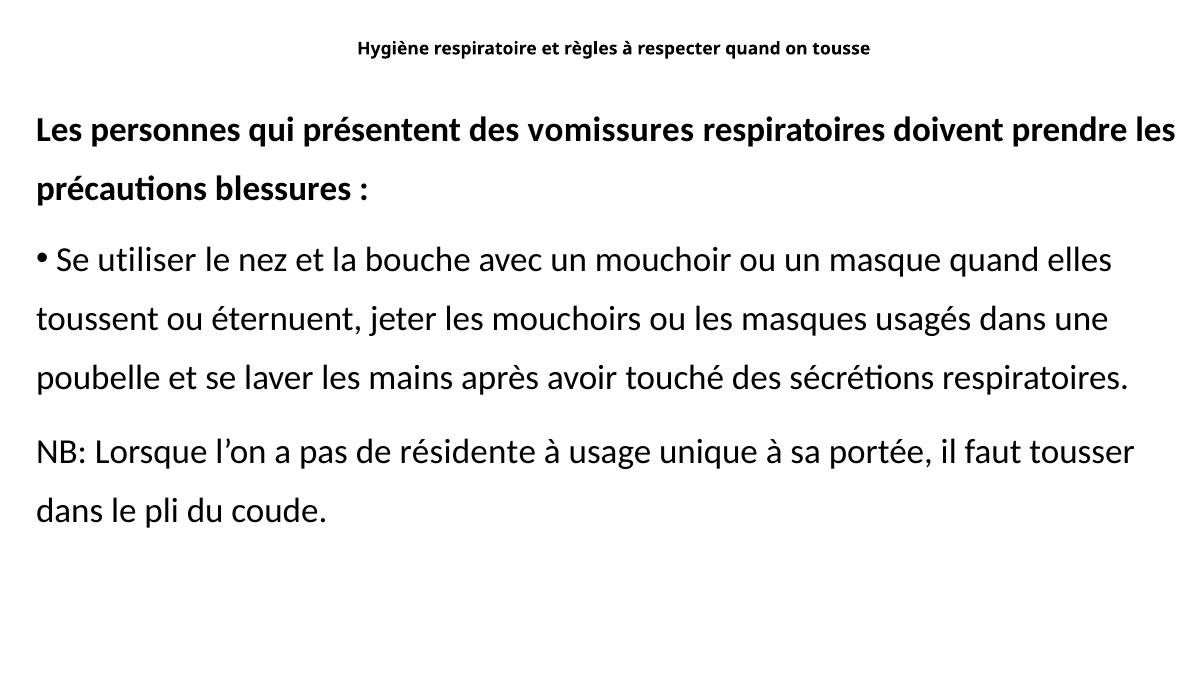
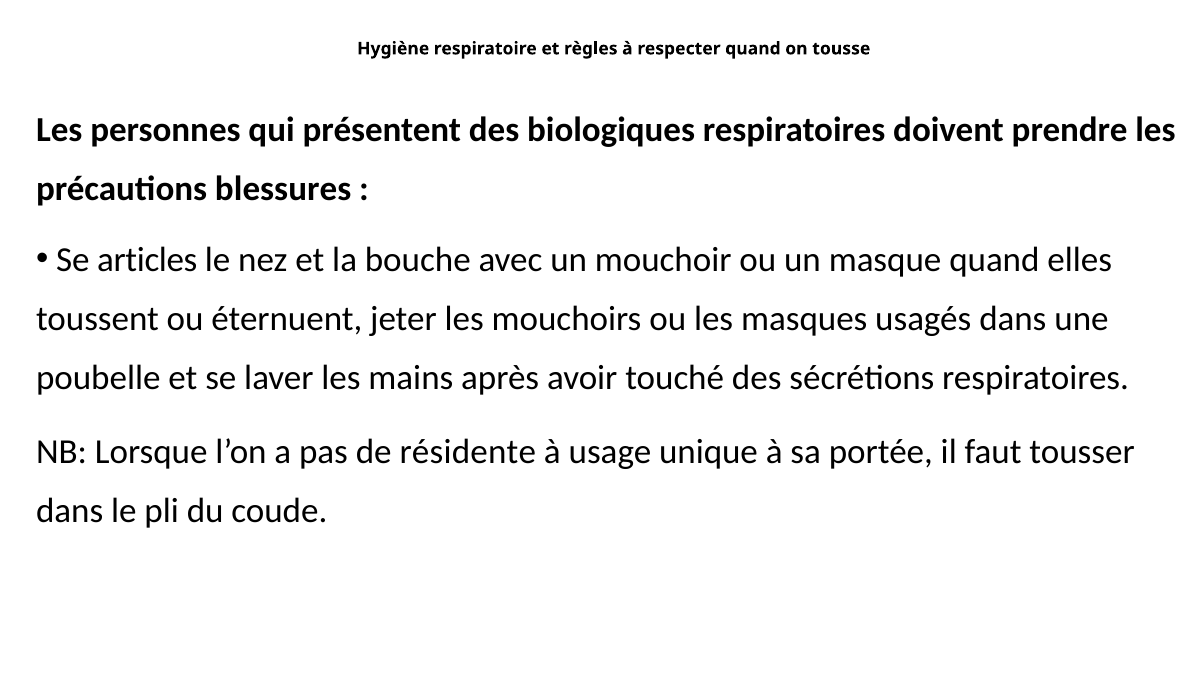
vomissures: vomissures -> biologiques
utiliser: utiliser -> articles
